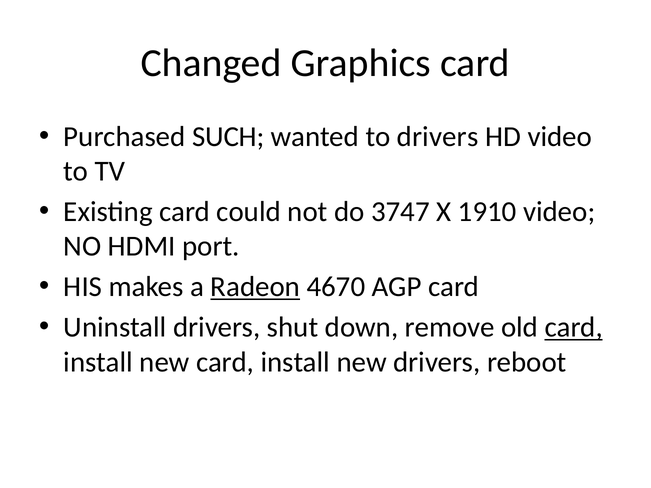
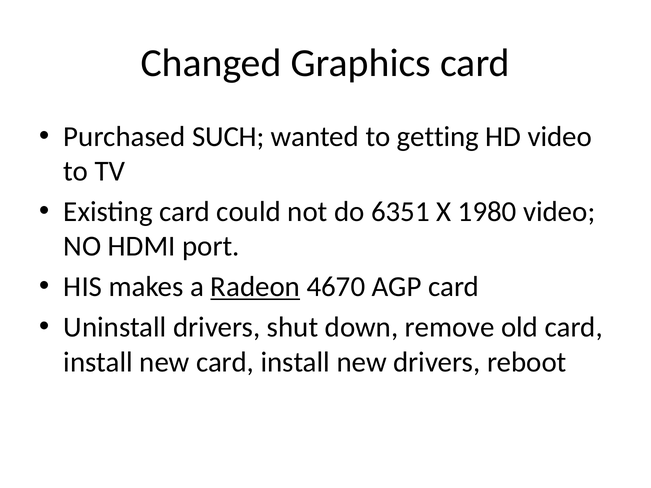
to drivers: drivers -> getting
3747: 3747 -> 6351
1910: 1910 -> 1980
card at (574, 328) underline: present -> none
